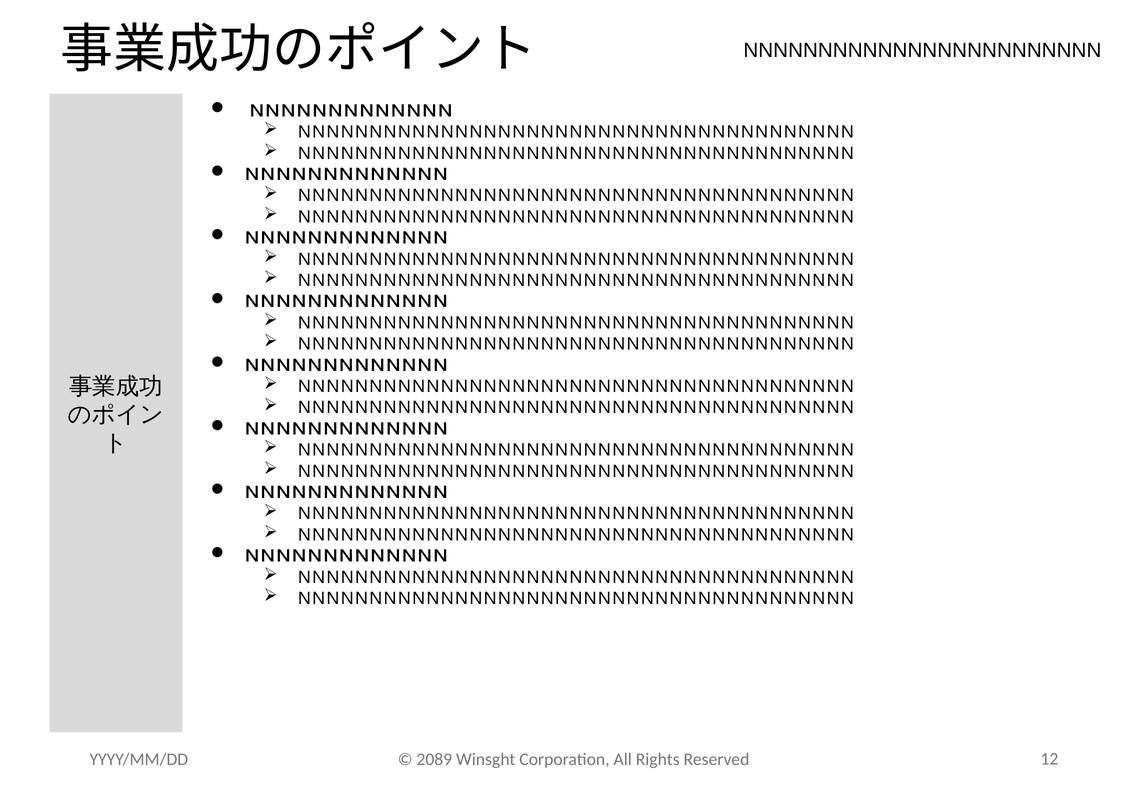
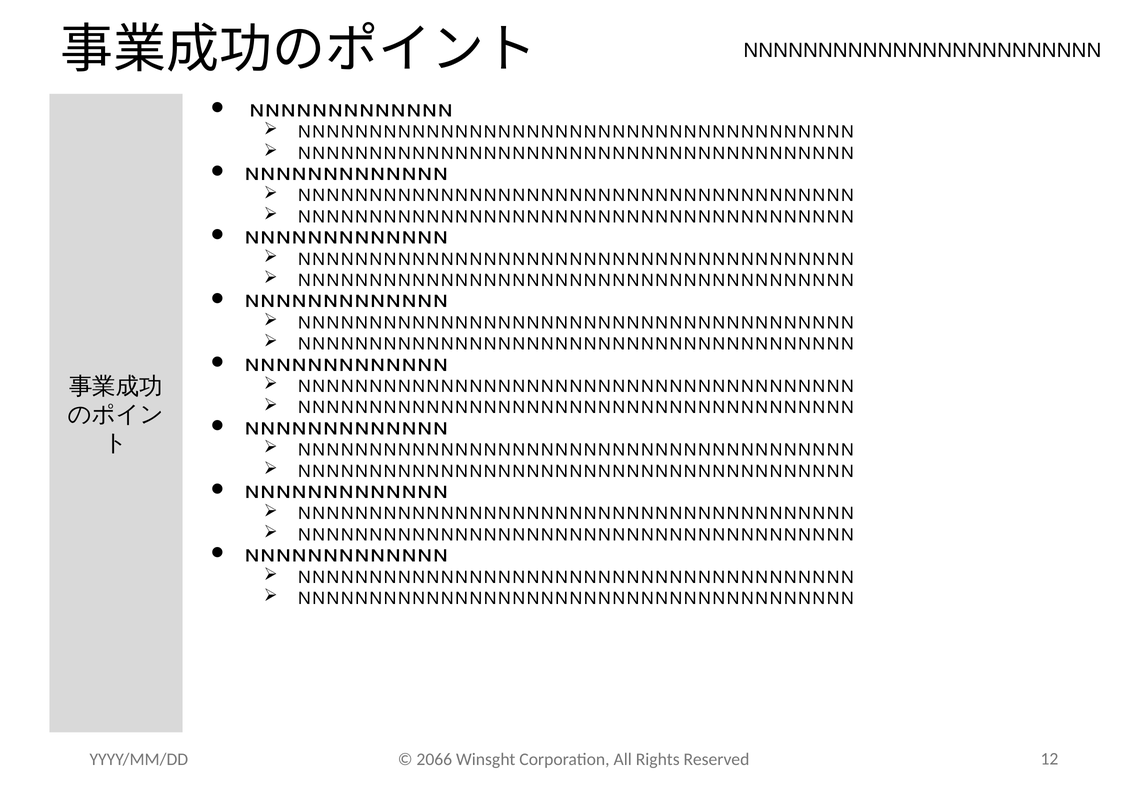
2089: 2089 -> 2066
